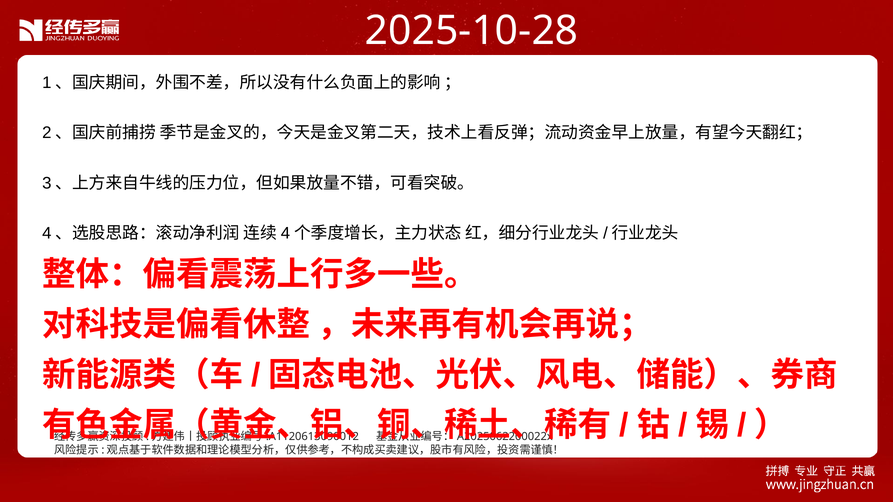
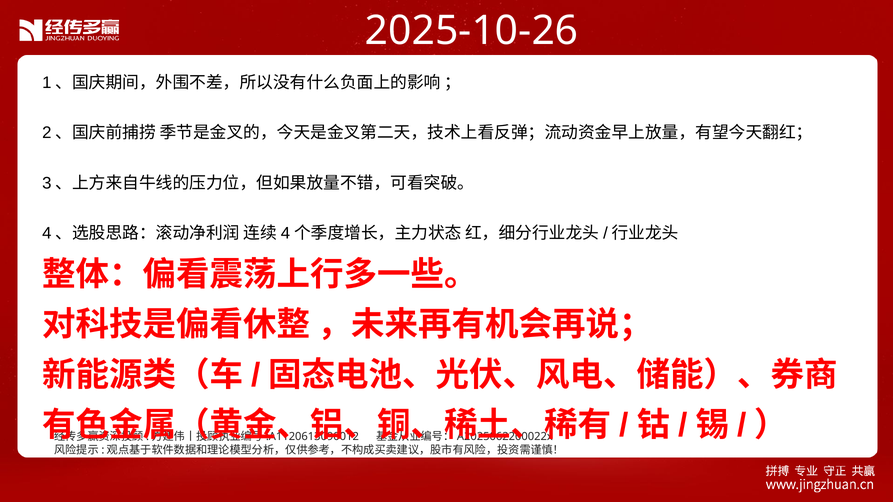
2025-10-28: 2025-10-28 -> 2025-10-26
